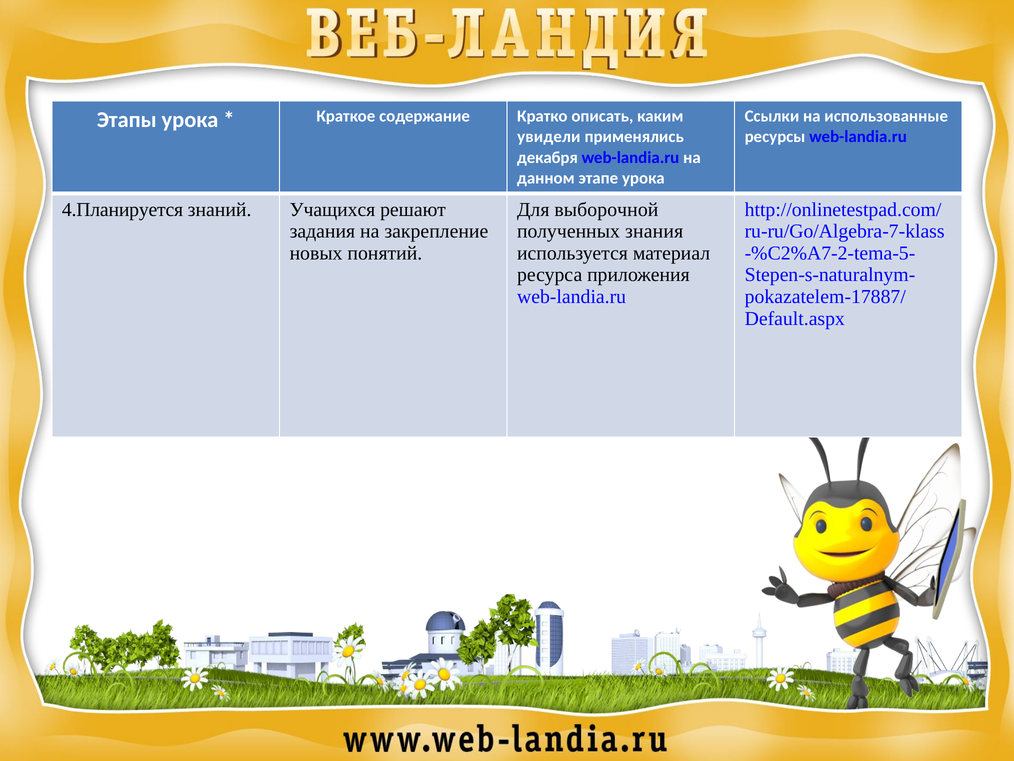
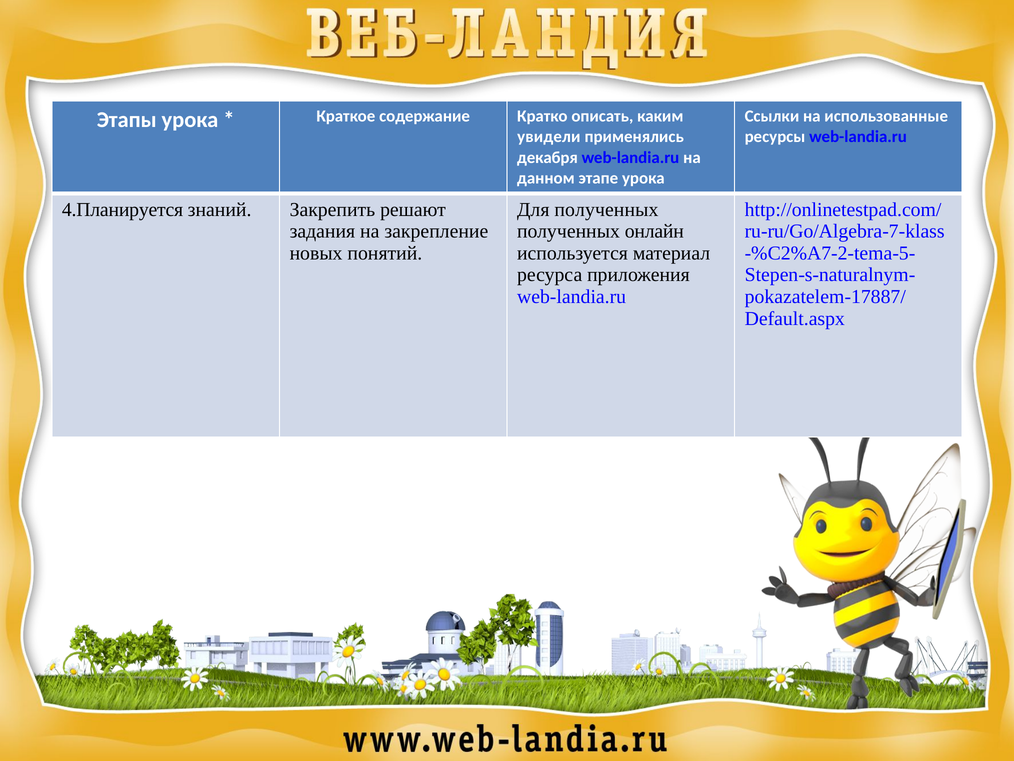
Учащихся: Учащихся -> Закрепить
Для выборочной: выборочной -> полученных
знания: знания -> онлайн
